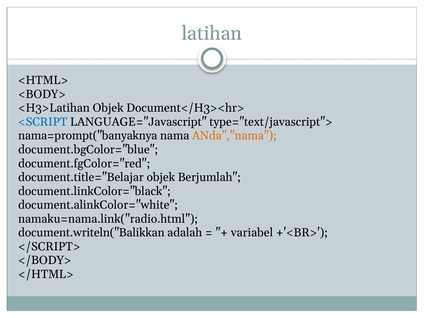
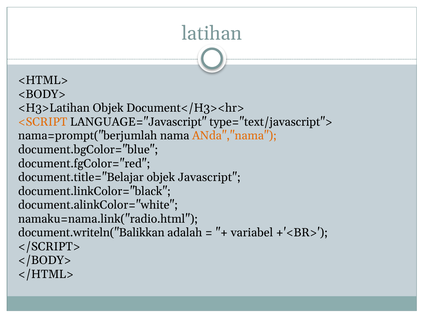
<SCRIPT colour: blue -> orange
nama=prompt("banyaknya: nama=prompt("banyaknya -> nama=prompt("berjumlah
Berjumlah: Berjumlah -> Javascript
